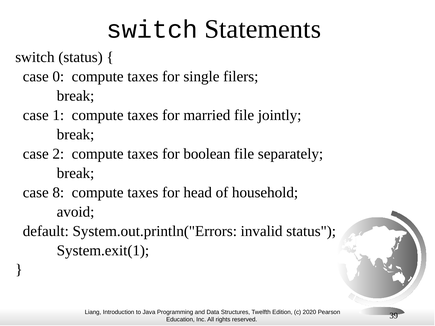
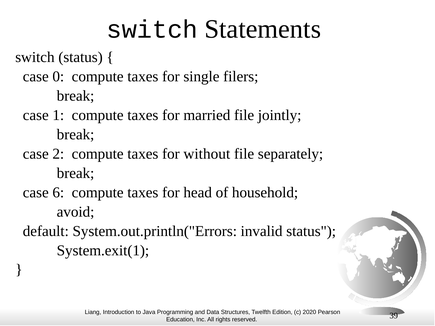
boolean: boolean -> without
8: 8 -> 6
